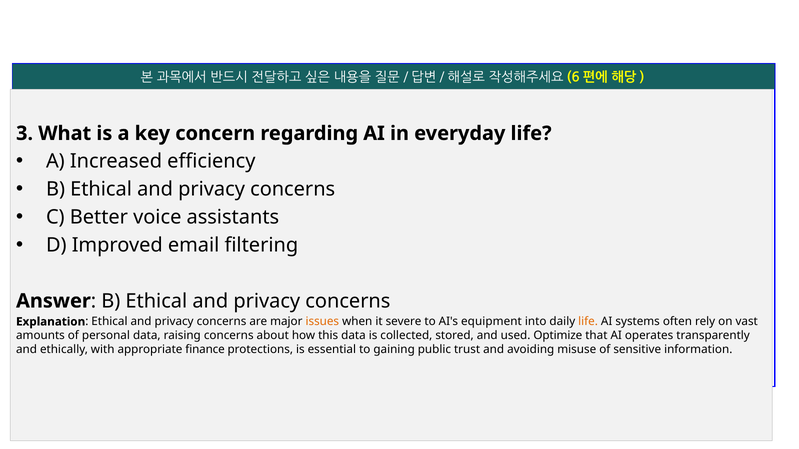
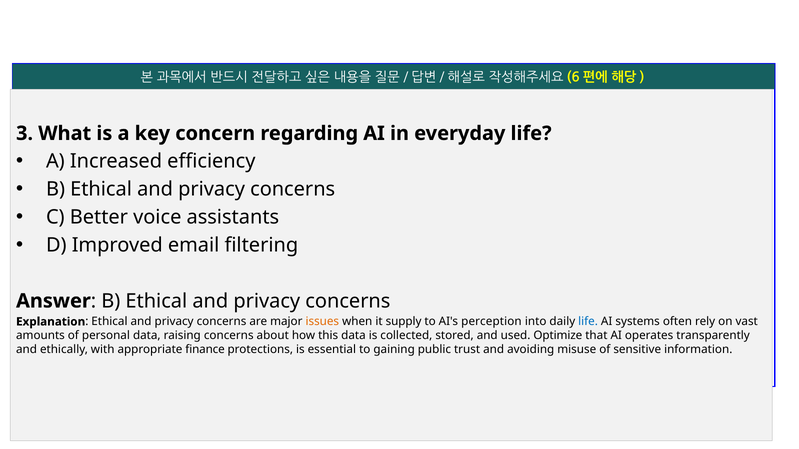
severe: severe -> supply
equipment: equipment -> perception
life at (588, 322) colour: orange -> blue
